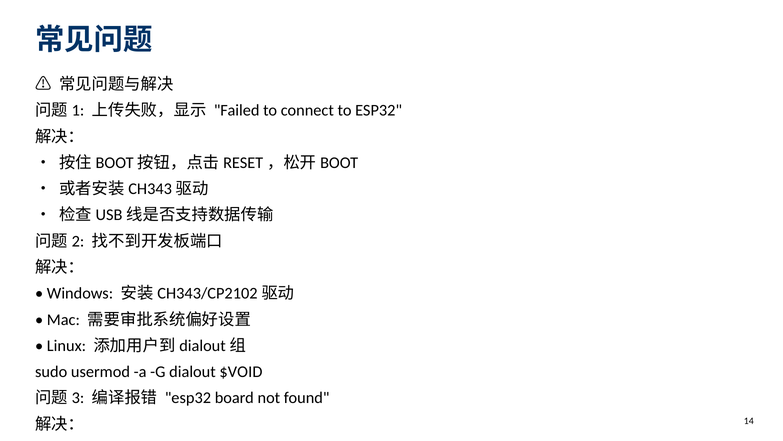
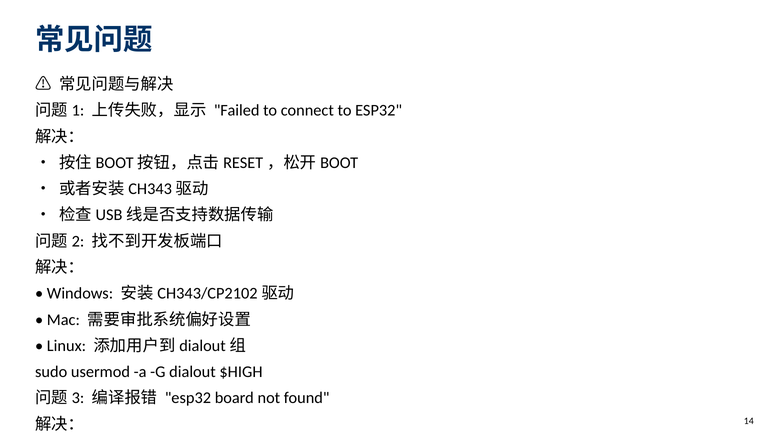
$VOID: $VOID -> $HIGH
